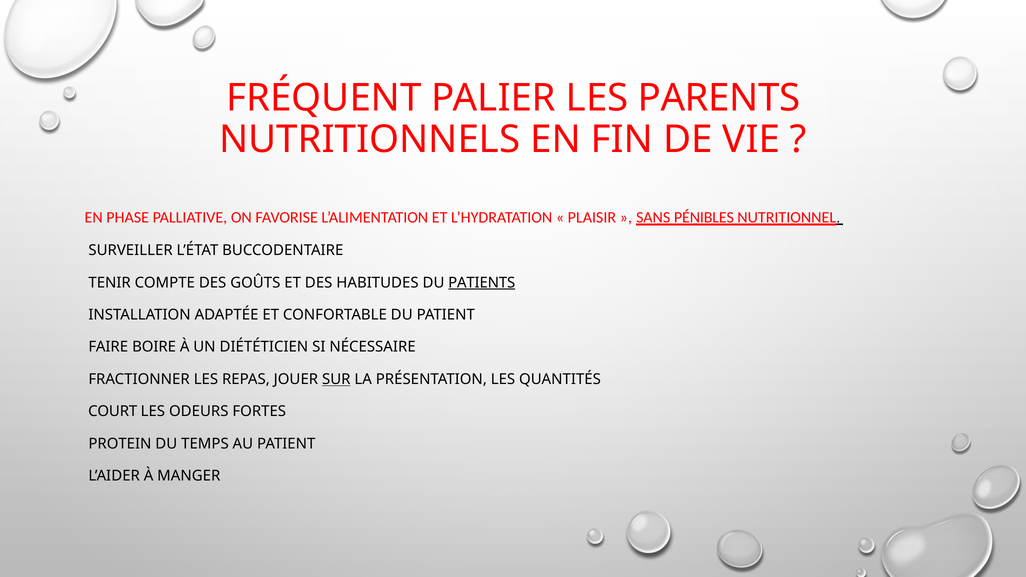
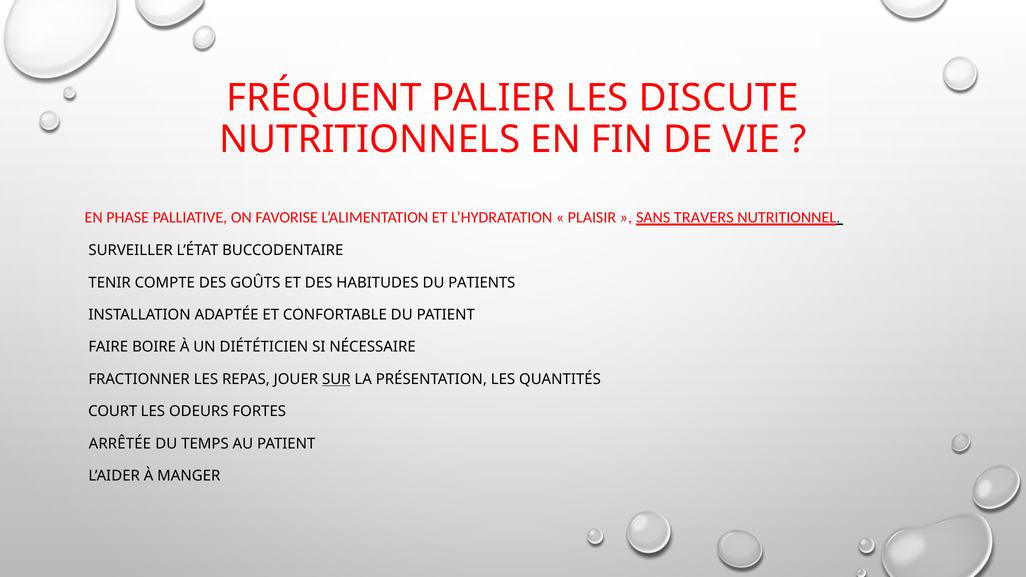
PARENTS: PARENTS -> DISCUTE
PÉNIBLES: PÉNIBLES -> TRAVERS
PATIENTS underline: present -> none
PROTEIN: PROTEIN -> ARRÊTÉE
